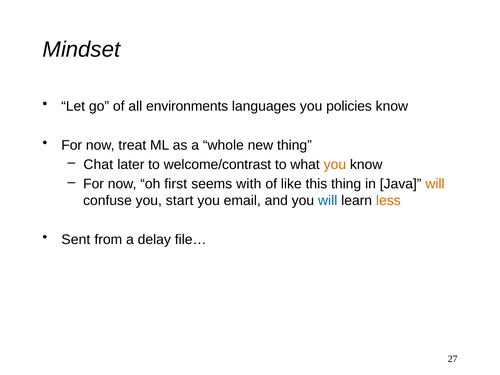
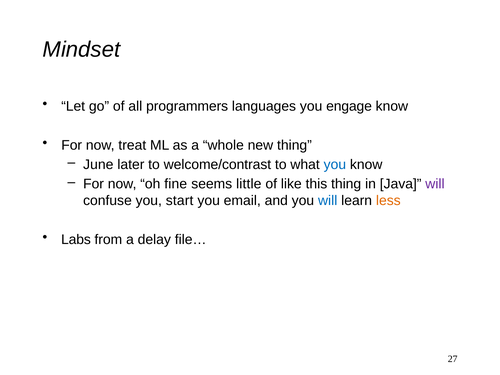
environments: environments -> programmers
policies: policies -> engage
Chat: Chat -> June
you at (335, 165) colour: orange -> blue
first: first -> fine
with: with -> little
will at (435, 184) colour: orange -> purple
Sent: Sent -> Labs
